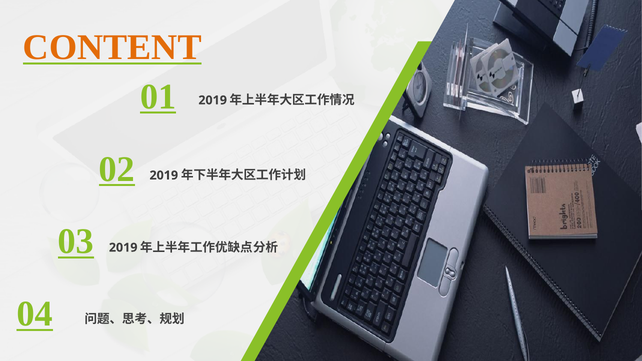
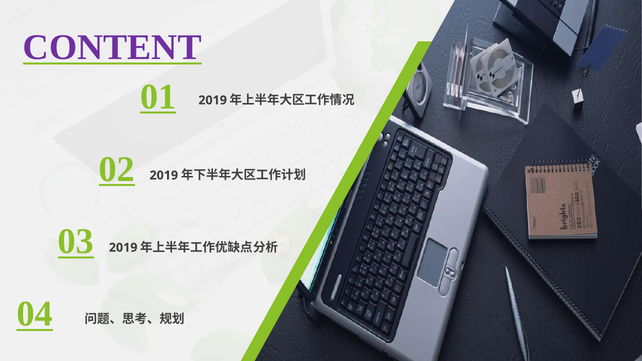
CONTENT colour: orange -> purple
